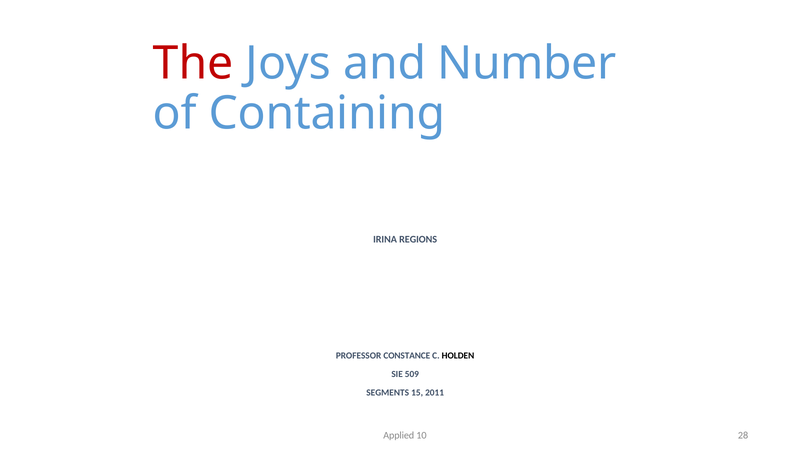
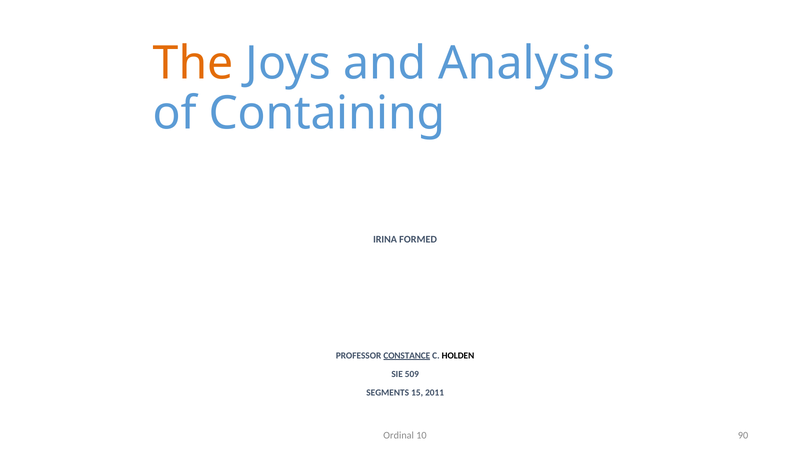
The colour: red -> orange
Number: Number -> Analysis
REGIONS: REGIONS -> FORMED
CONSTANCE underline: none -> present
Applied: Applied -> Ordinal
28: 28 -> 90
